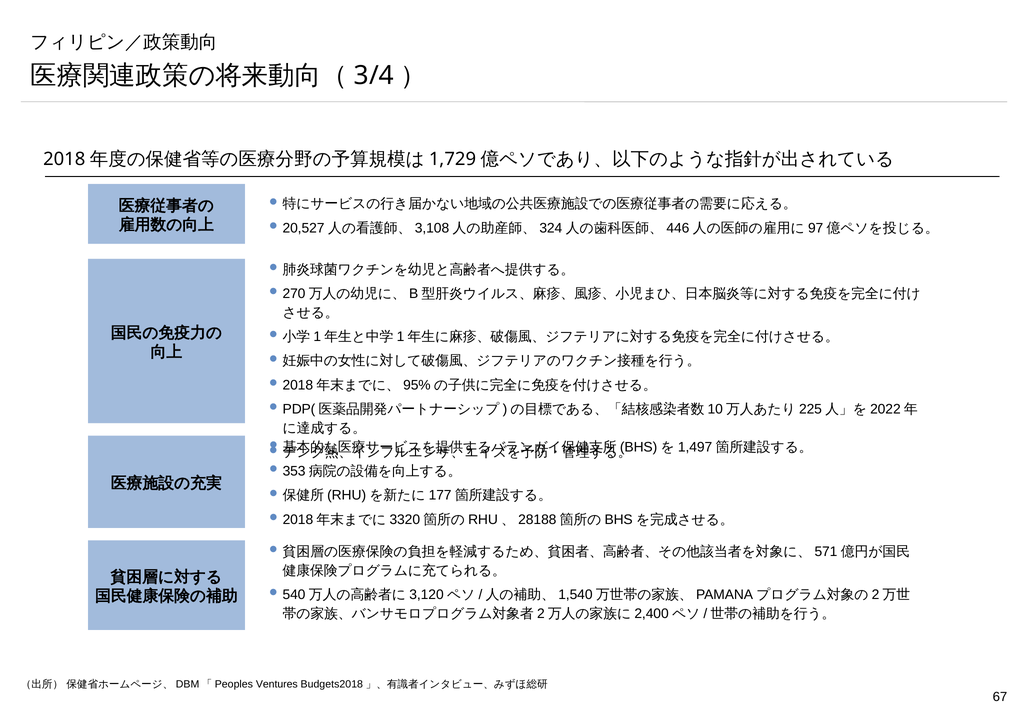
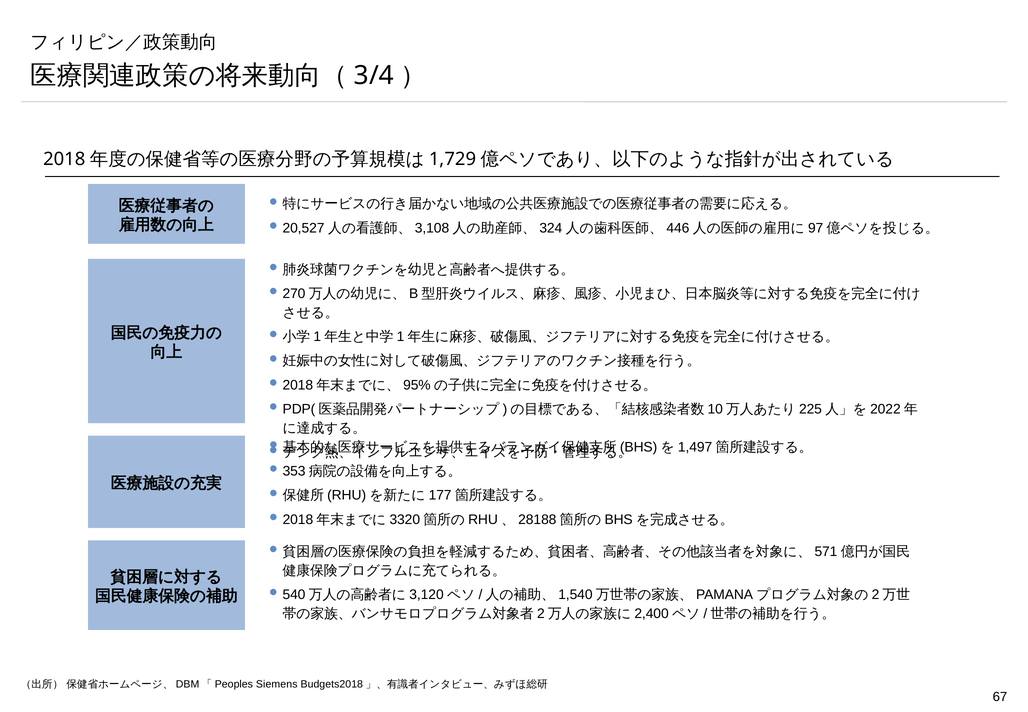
Ventures: Ventures -> Siemens
